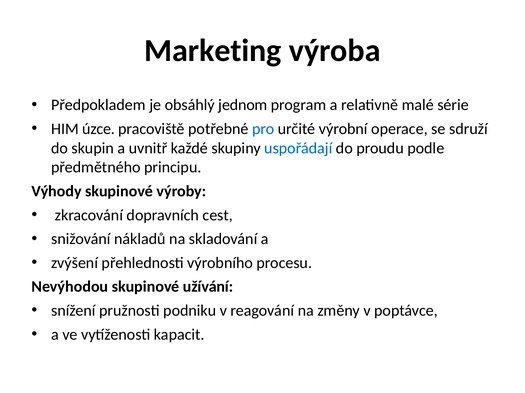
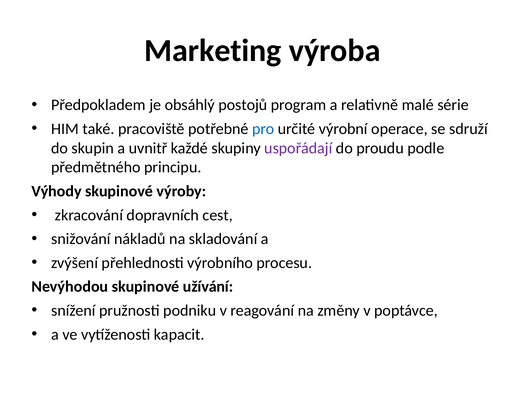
jednom: jednom -> postojů
úzce: úzce -> také
uspořádají colour: blue -> purple
